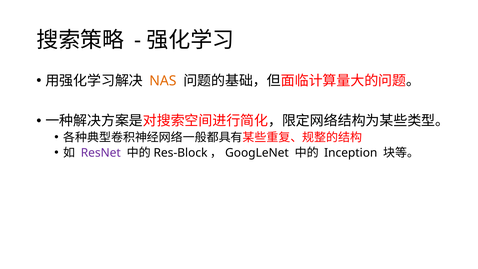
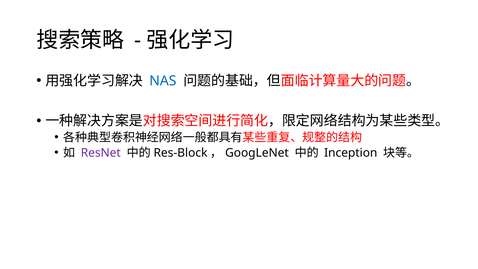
NAS colour: orange -> blue
